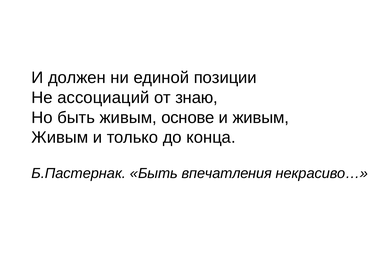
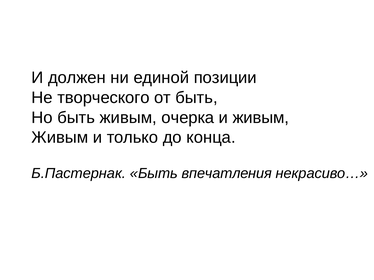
ассоциаций: ассоциаций -> творческого
от знаю: знаю -> быть
основе: основе -> очерка
